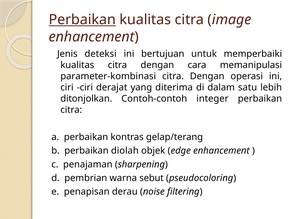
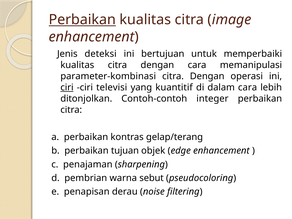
ciri at (67, 87) underline: none -> present
derajat: derajat -> televisi
diterima: diterima -> kuantitif
dalam satu: satu -> cara
diolah: diolah -> tujuan
